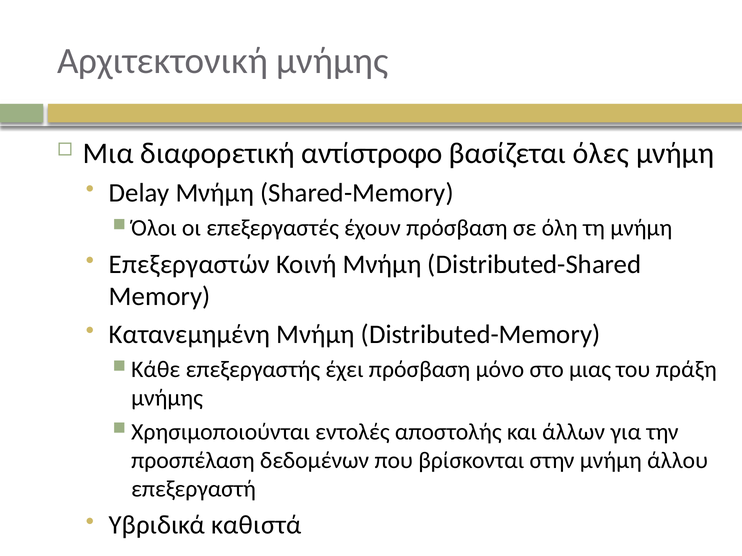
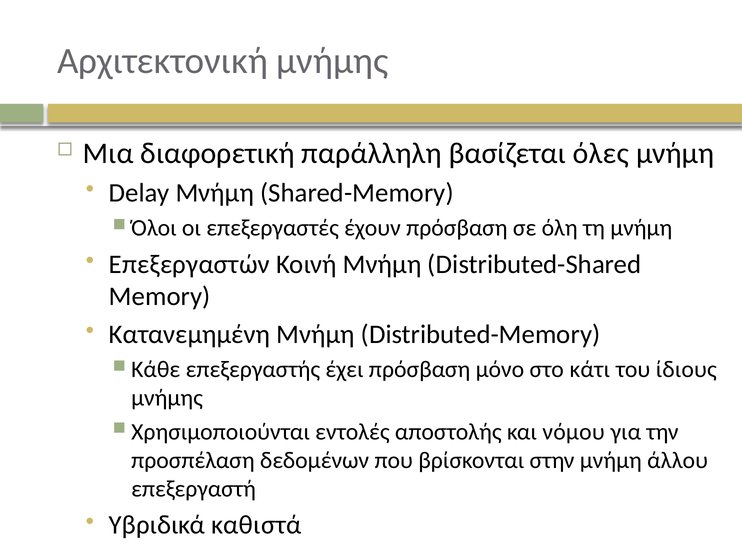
αντίστροφο: αντίστροφο -> παράλληλη
μιας: μιας -> κάτι
πράξη: πράξη -> ίδιους
άλλων: άλλων -> νόμου
